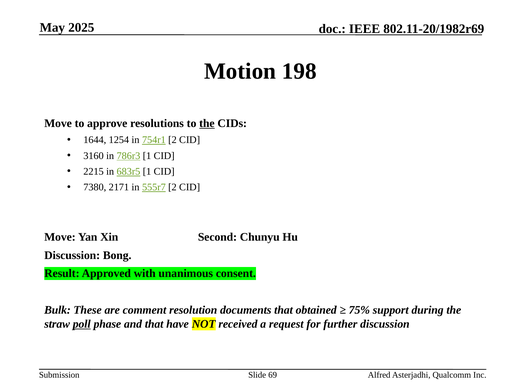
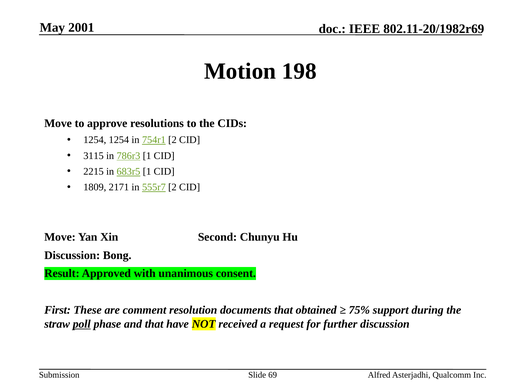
2025: 2025 -> 2001
the at (207, 123) underline: present -> none
1644 at (95, 140): 1644 -> 1254
3160: 3160 -> 3115
7380: 7380 -> 1809
Bulk: Bulk -> First
